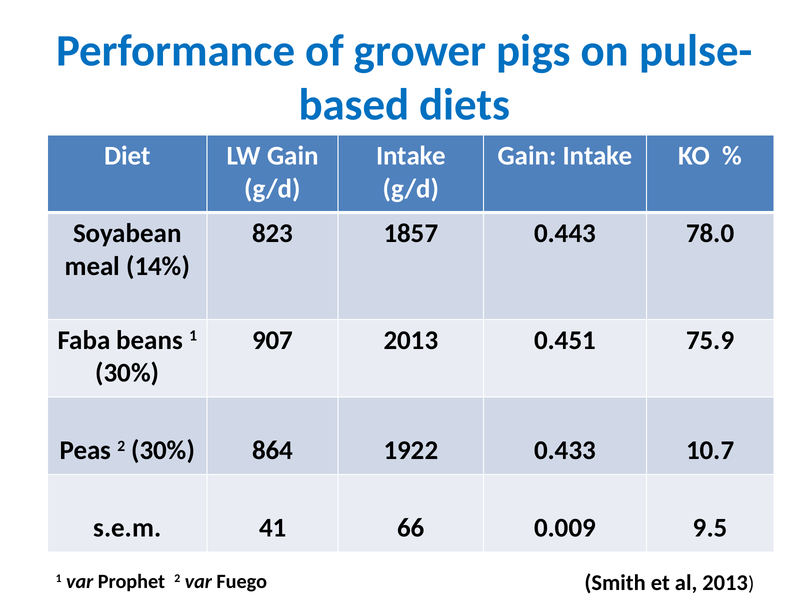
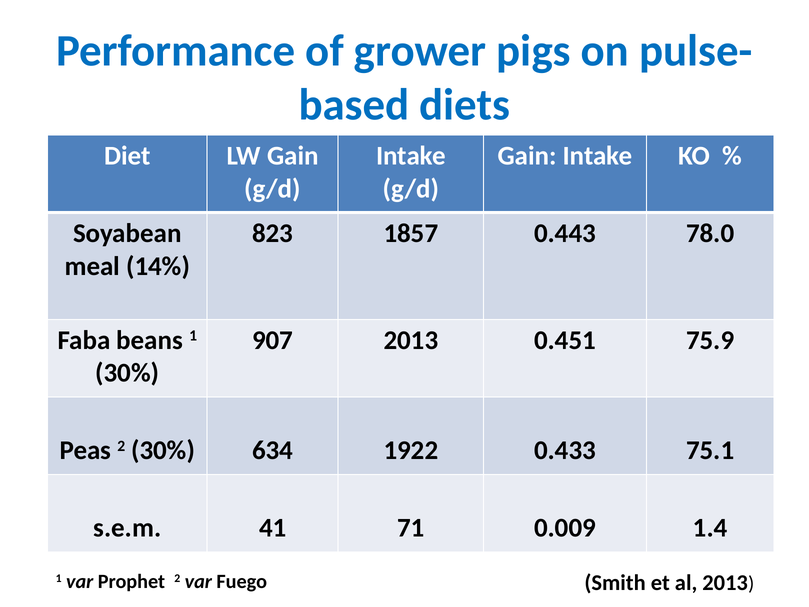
864: 864 -> 634
10.7: 10.7 -> 75.1
66: 66 -> 71
9.5: 9.5 -> 1.4
